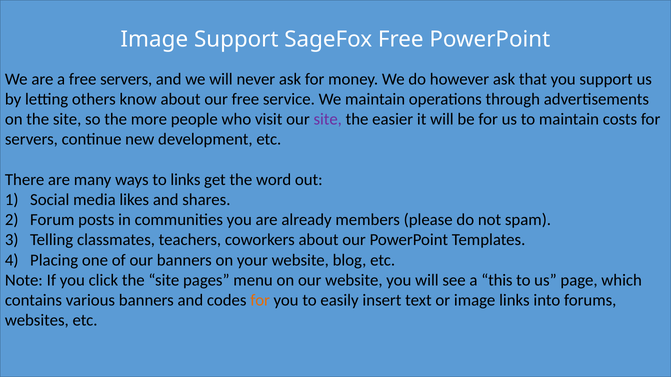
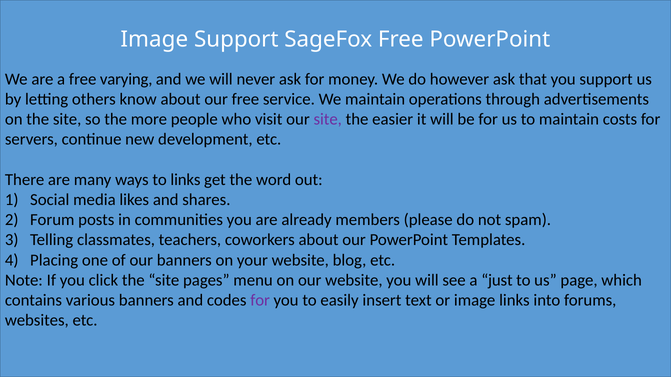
free servers: servers -> varying
this: this -> just
for at (260, 301) colour: orange -> purple
